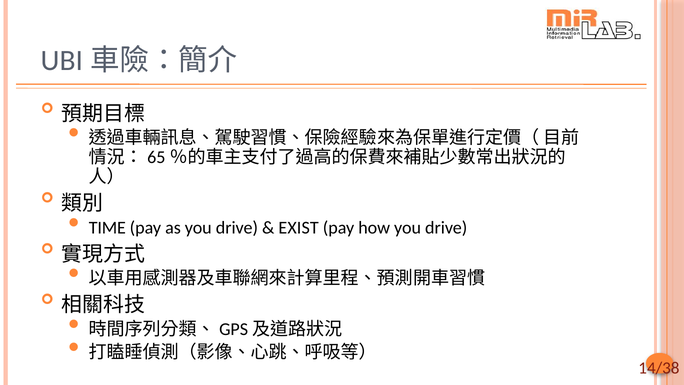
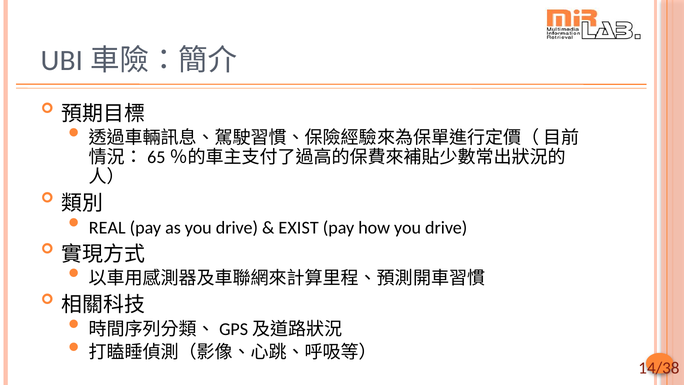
TIME: TIME -> REAL
